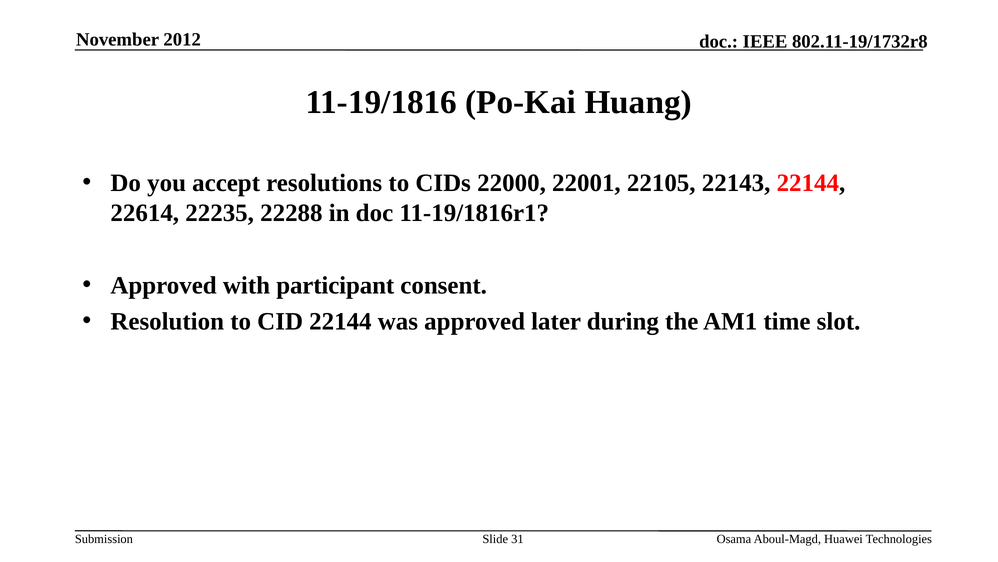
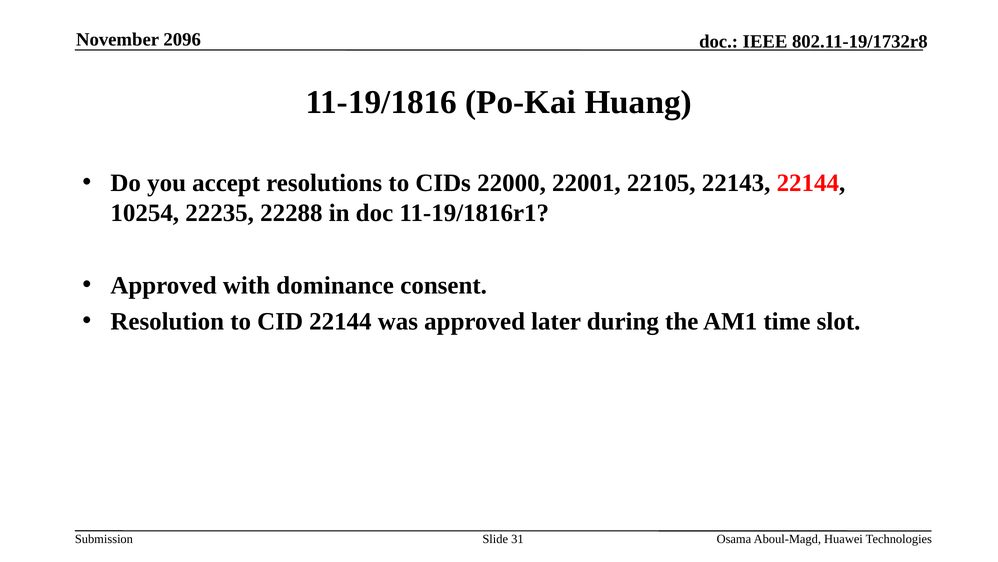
2012: 2012 -> 2096
22614: 22614 -> 10254
participant: participant -> dominance
